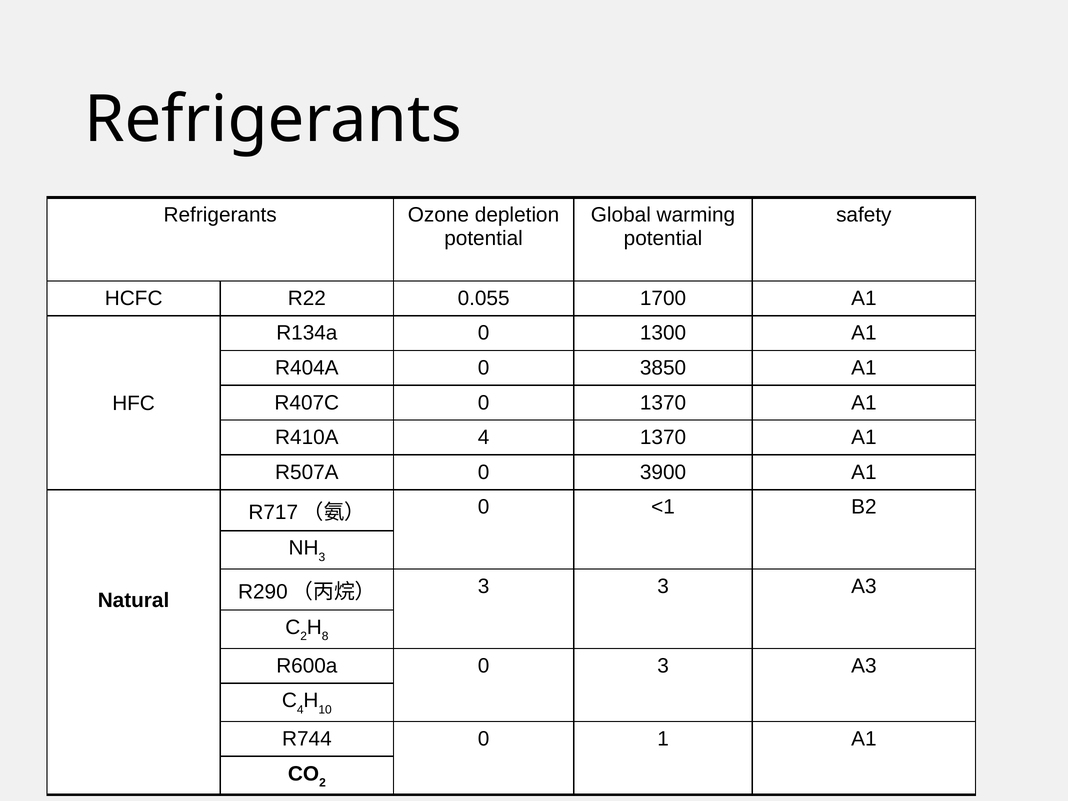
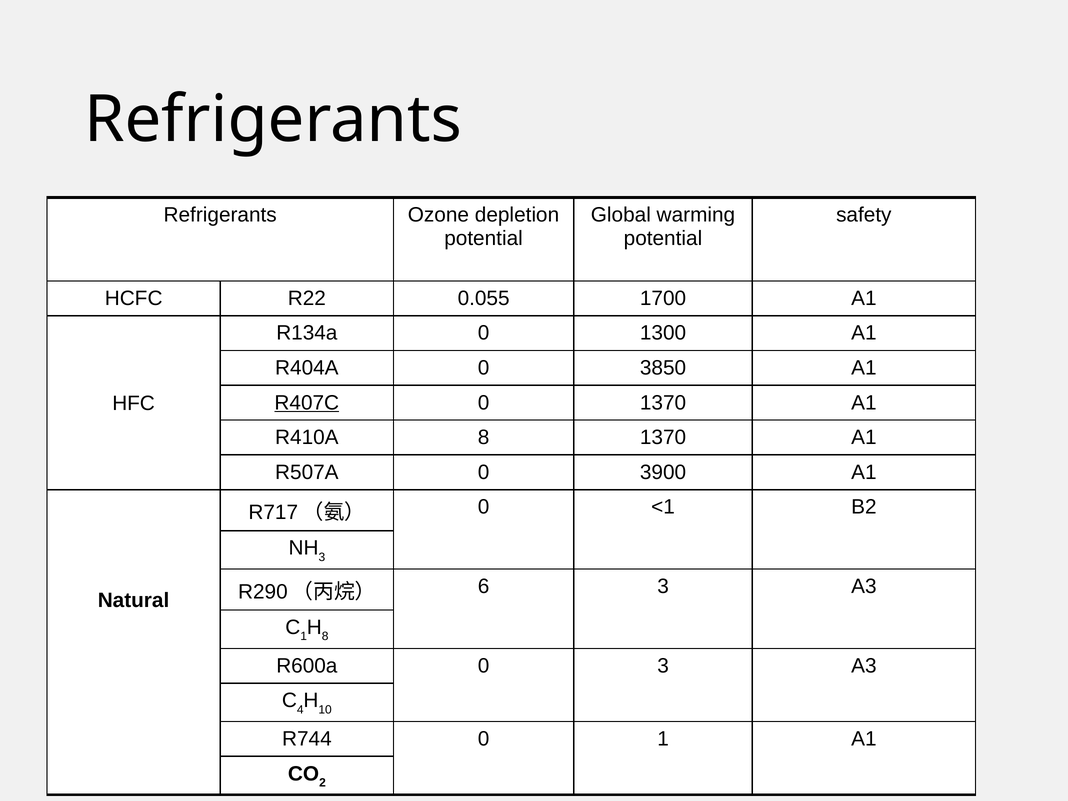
R407C underline: none -> present
R410A 4: 4 -> 8
3 at (484, 586): 3 -> 6
2 at (304, 637): 2 -> 1
